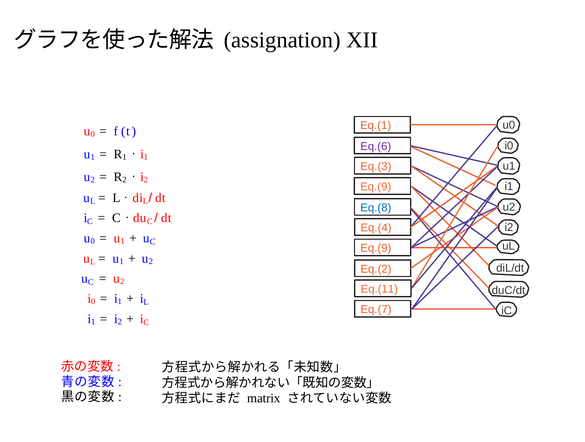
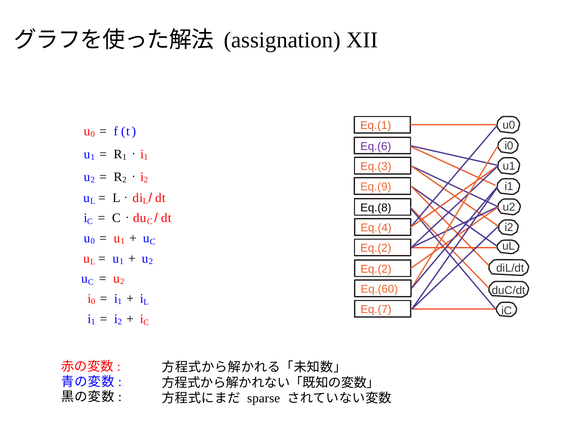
Eq.(8 colour: blue -> black
Eq.(9 at (376, 248): Eq.(9 -> Eq.(2
Eq.(11: Eq.(11 -> Eq.(60
matrix: matrix -> sparse
